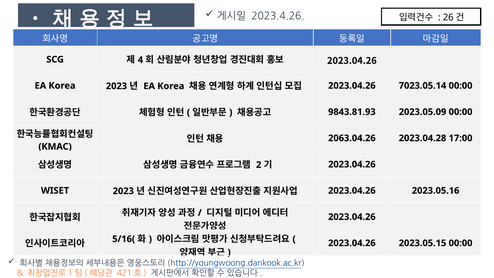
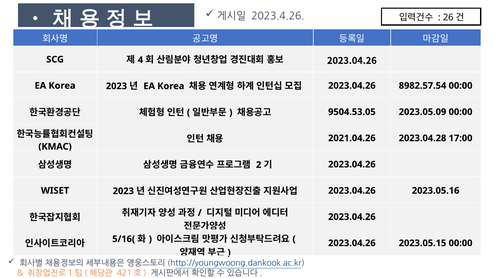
7023.05.14: 7023.05.14 -> 8982.57.54
9843.81.93: 9843.81.93 -> 9504.53.05
2063.04.26: 2063.04.26 -> 2021.04.26
